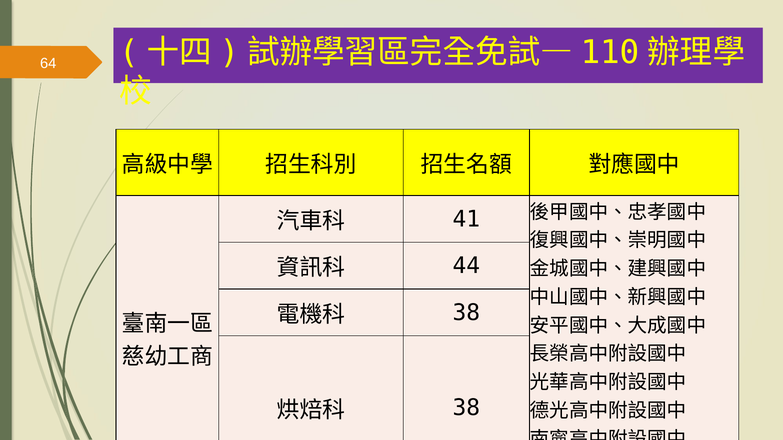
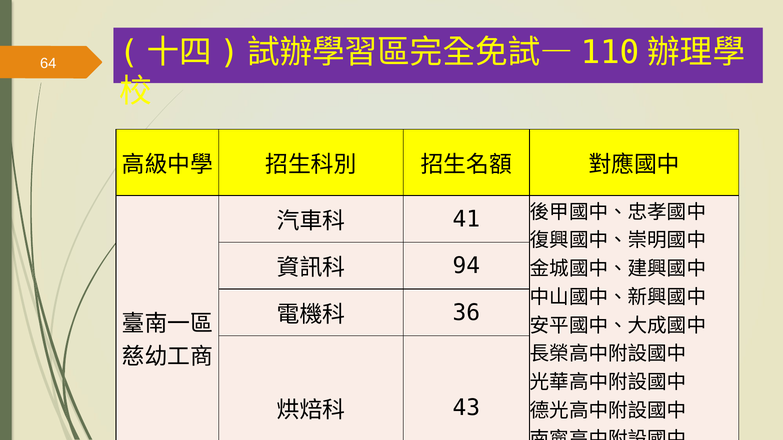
44: 44 -> 94
38 at (466, 313): 38 -> 36
38 at (466, 408): 38 -> 43
